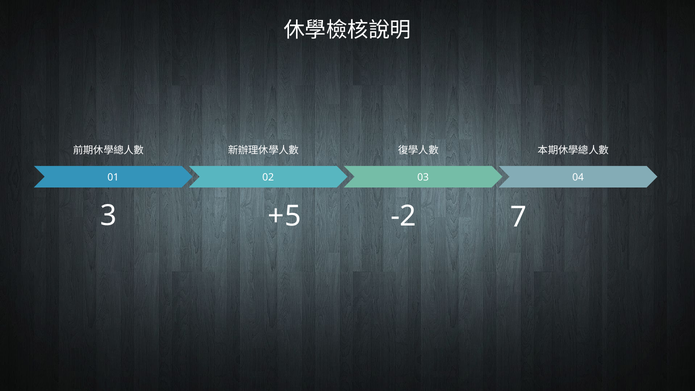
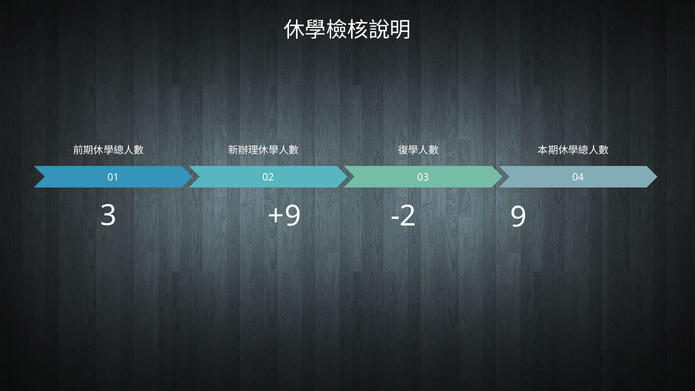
+5: +5 -> +9
7: 7 -> 9
